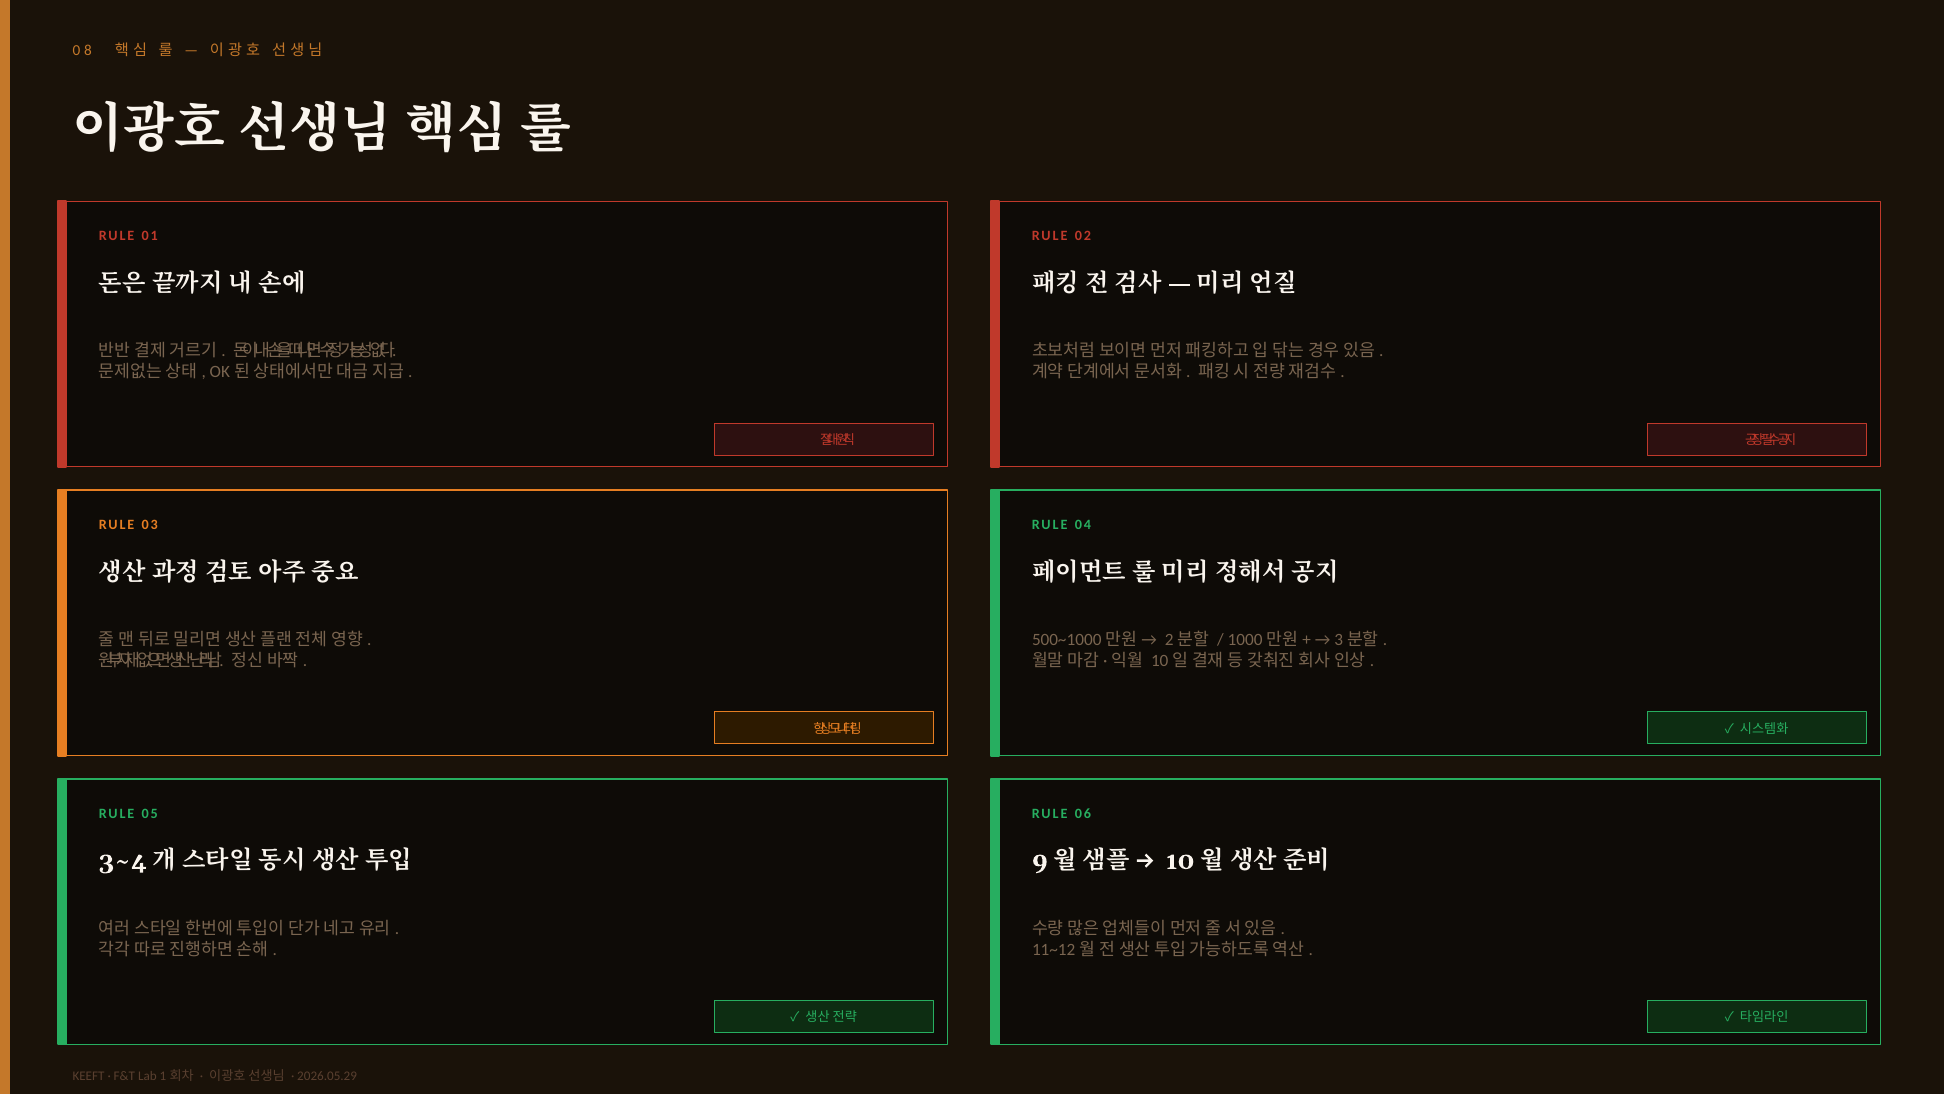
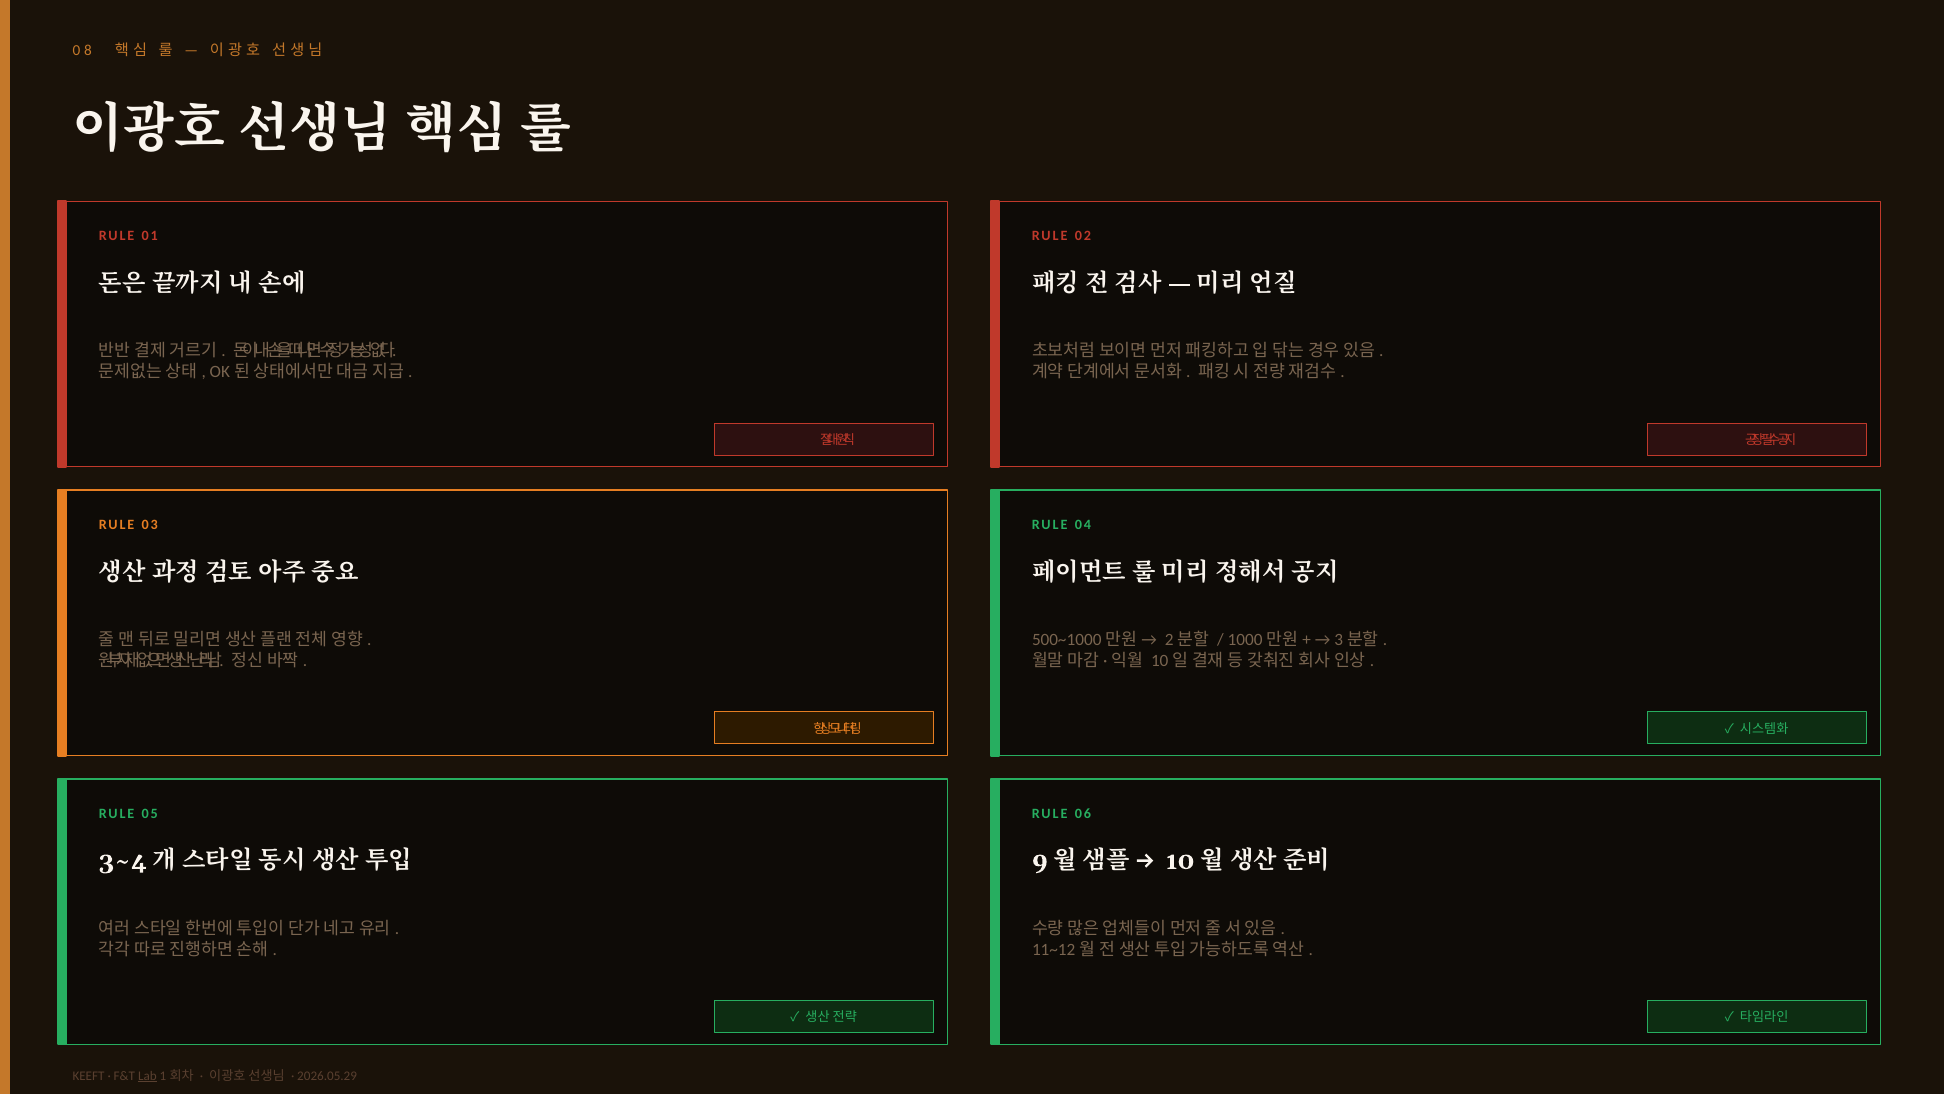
Lab underline: none -> present
